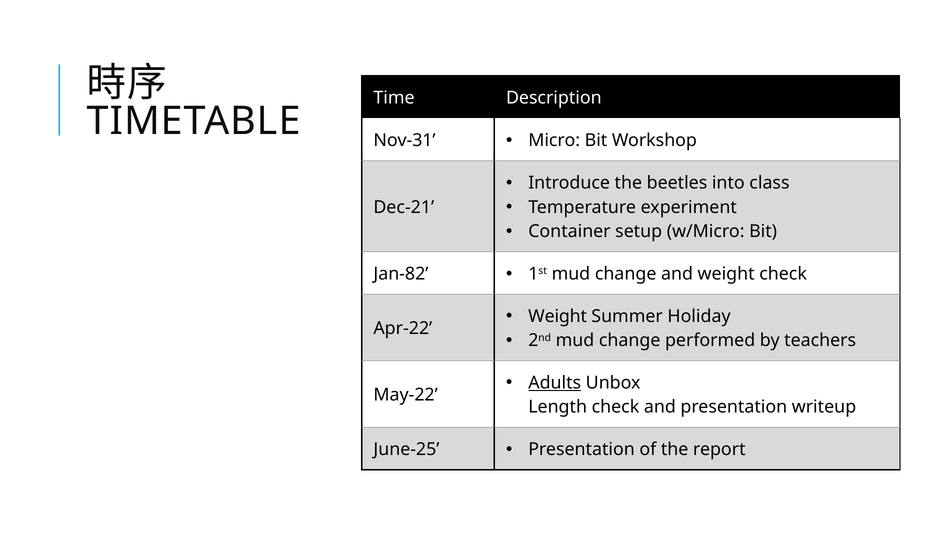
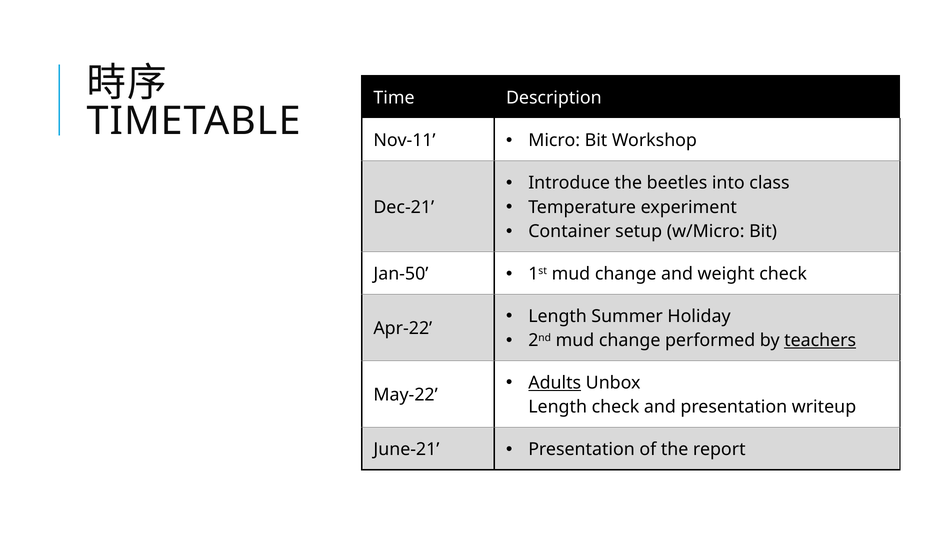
Nov-31: Nov-31 -> Nov-11
Jan-82: Jan-82 -> Jan-50
Weight at (558, 317): Weight -> Length
teachers underline: none -> present
June-25: June-25 -> June-21
